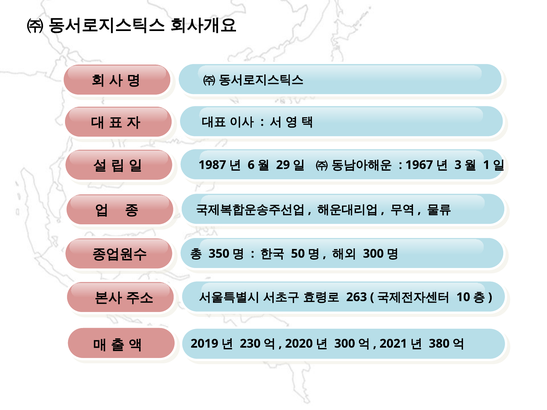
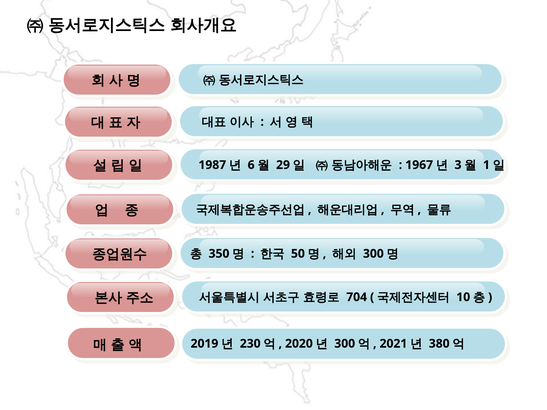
263: 263 -> 704
